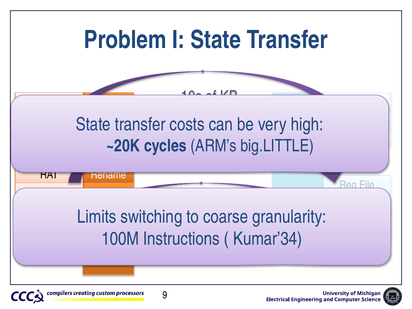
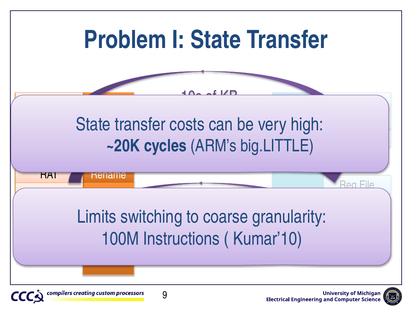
Kumar’34: Kumar’34 -> Kumar’10
